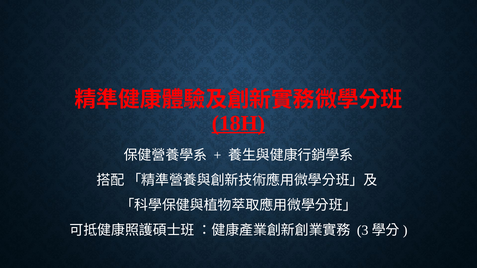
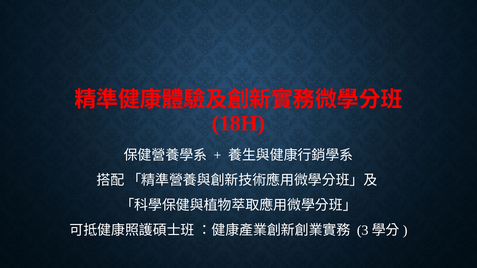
18H underline: present -> none
